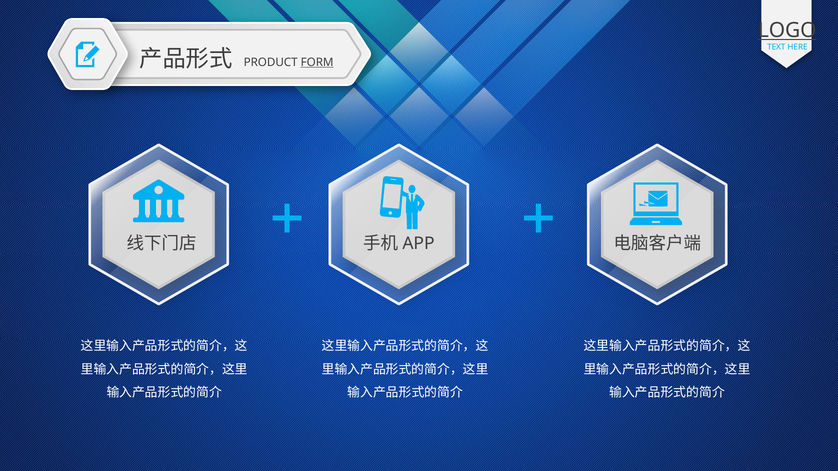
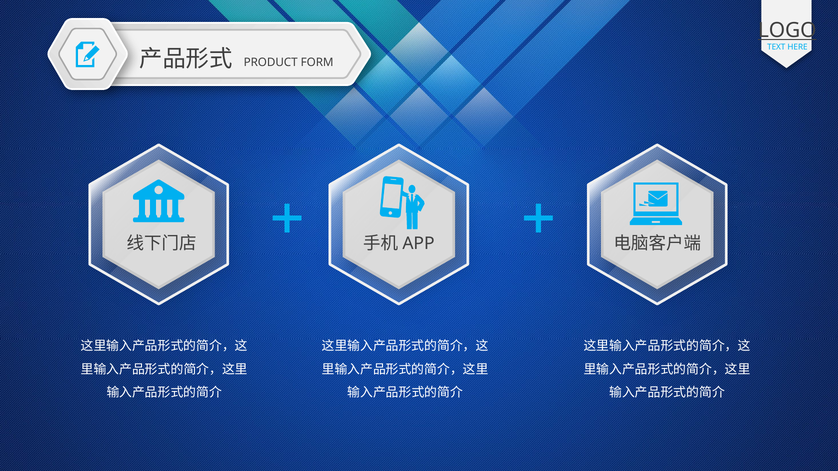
FORM underline: present -> none
